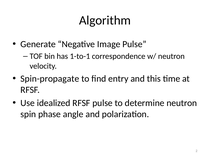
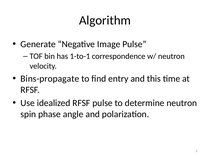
Spin-propagate: Spin-propagate -> Bins-propagate
